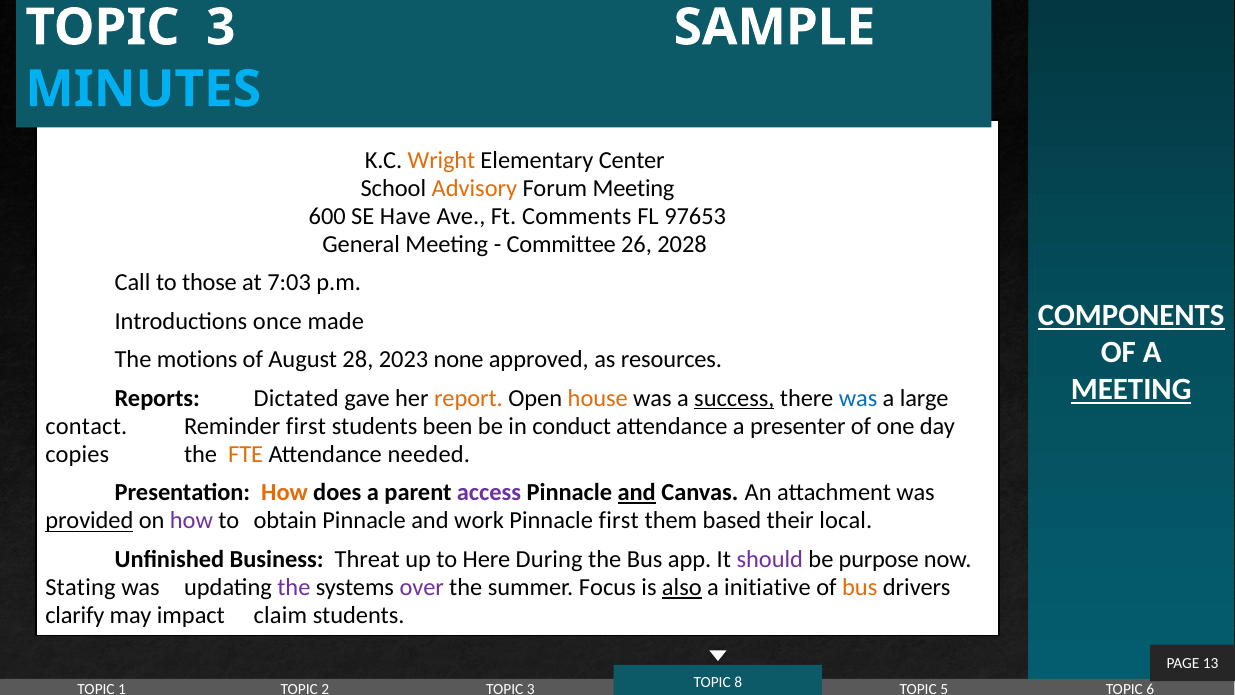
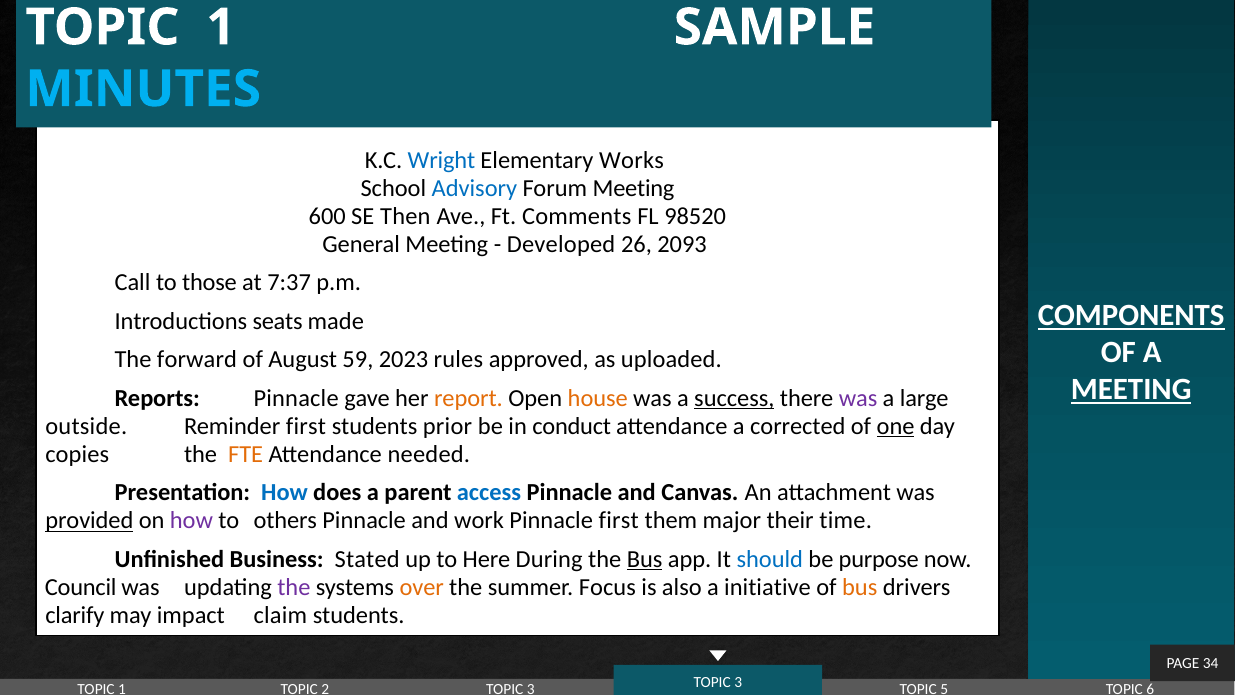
3 at (221, 27): 3 -> 1
Wright colour: orange -> blue
Center: Center -> Works
Advisory colour: orange -> blue
Have: Have -> Then
97653: 97653 -> 98520
Committee: Committee -> Developed
2028: 2028 -> 2093
7:03: 7:03 -> 7:37
once: once -> seats
motions: motions -> forward
28: 28 -> 59
none: none -> rules
resources: resources -> uploaded
Reports Dictated: Dictated -> Pinnacle
was at (858, 398) colour: blue -> purple
contact: contact -> outside
been: been -> prior
presenter: presenter -> corrected
one underline: none -> present
How at (285, 492) colour: orange -> blue
access colour: purple -> blue
and at (637, 492) underline: present -> none
obtain: obtain -> others
based: based -> major
local: local -> time
Threat: Threat -> Stated
Bus at (645, 559) underline: none -> present
should colour: purple -> blue
Stating: Stating -> Council
over colour: purple -> orange
also underline: present -> none
13: 13 -> 34
8 at (738, 682): 8 -> 3
